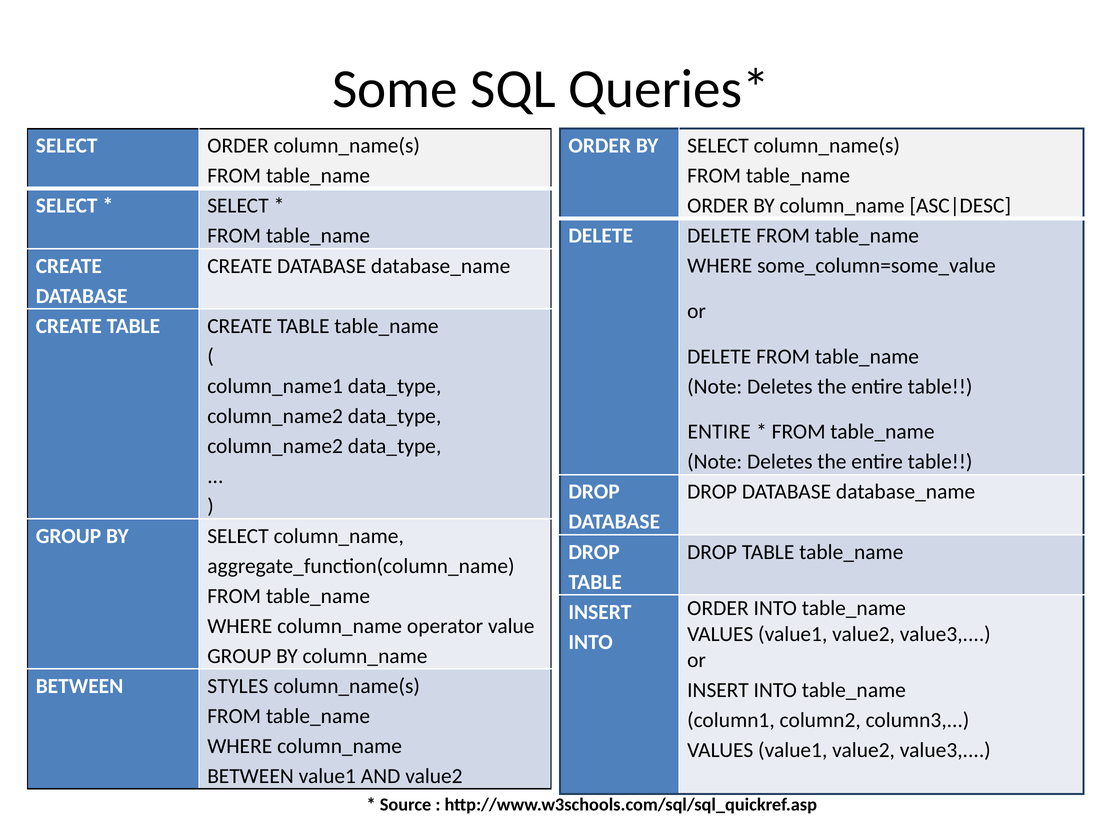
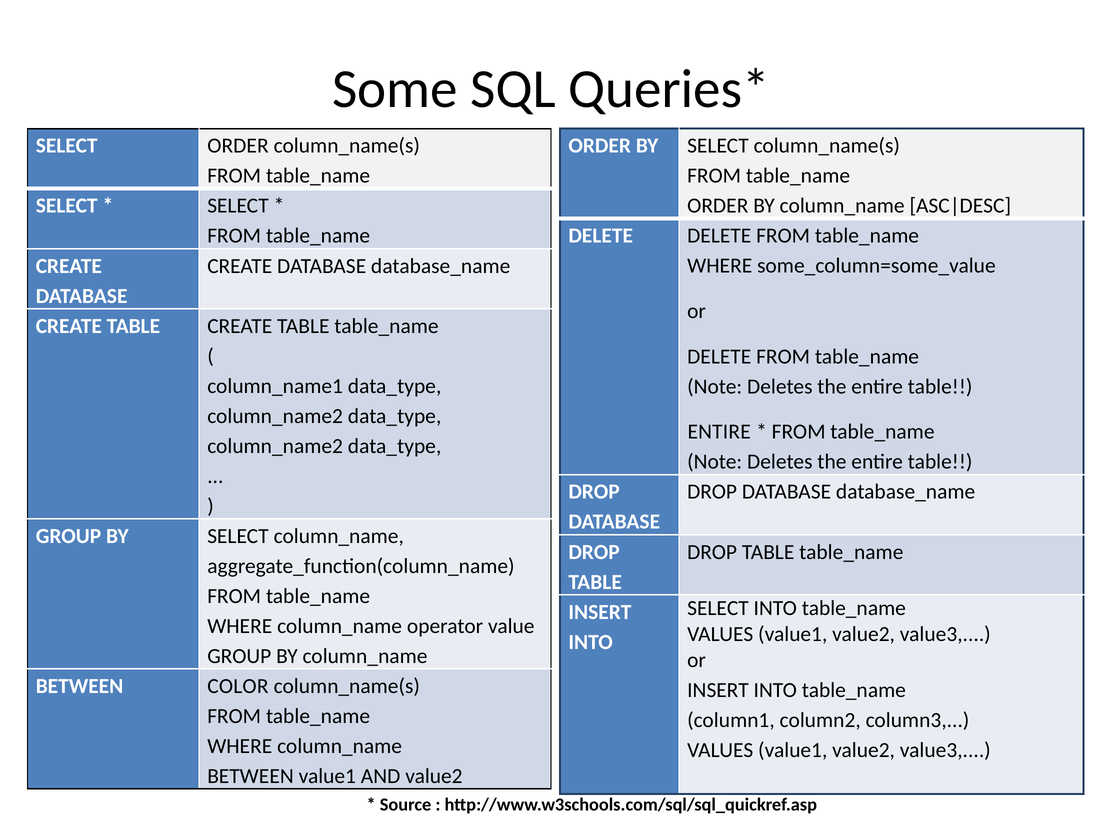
ORDER at (718, 608): ORDER -> SELECT
STYLES: STYLES -> COLOR
